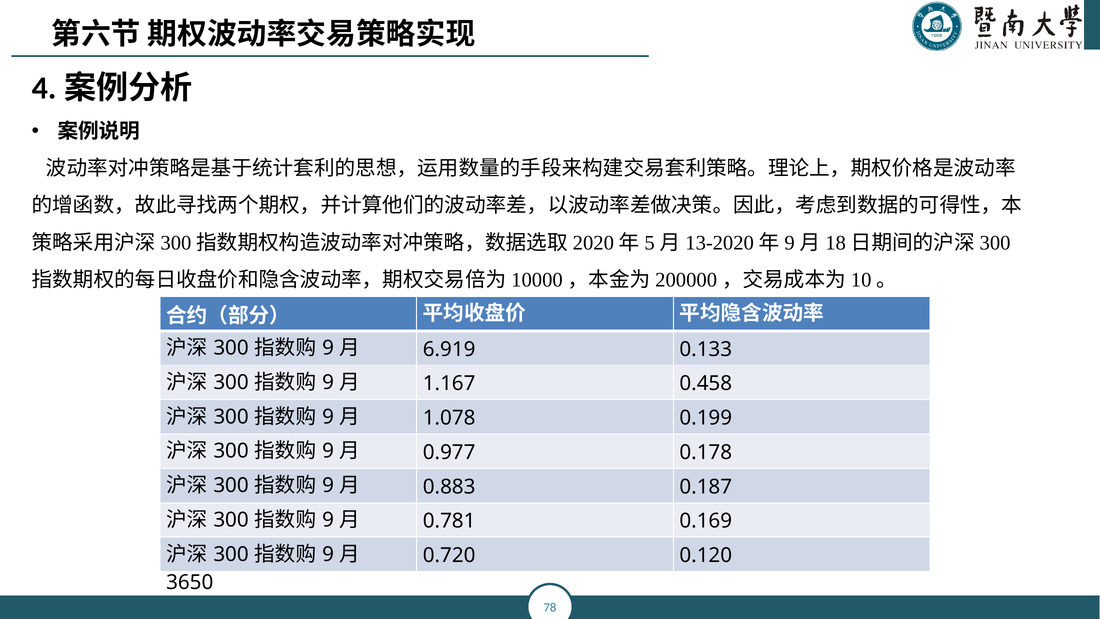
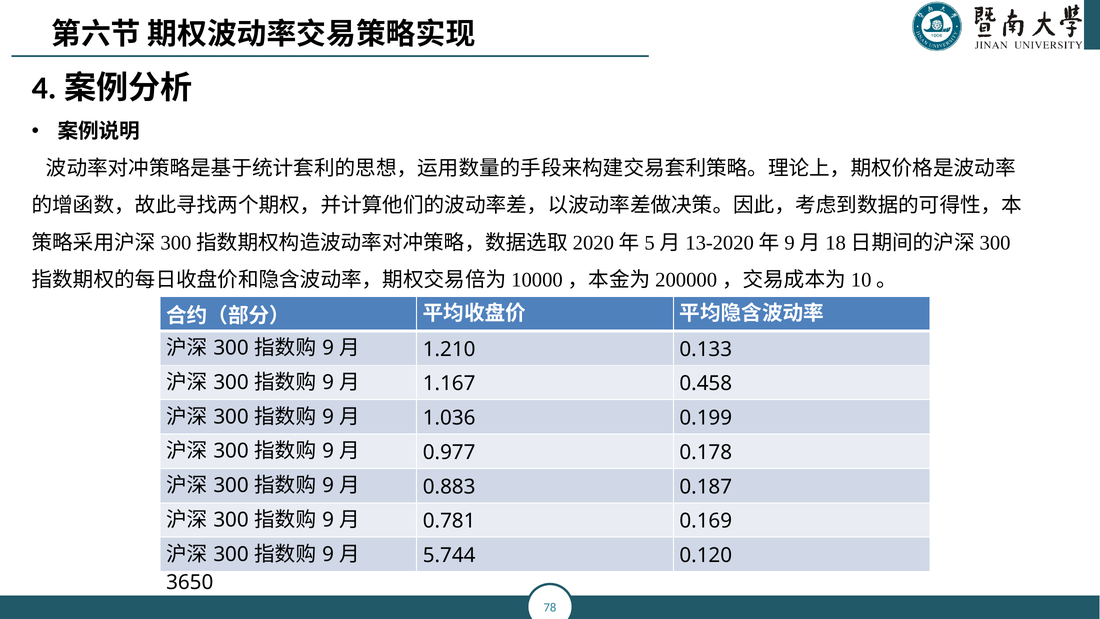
6.919: 6.919 -> 1.210
1.078: 1.078 -> 1.036
0.720: 0.720 -> 5.744
